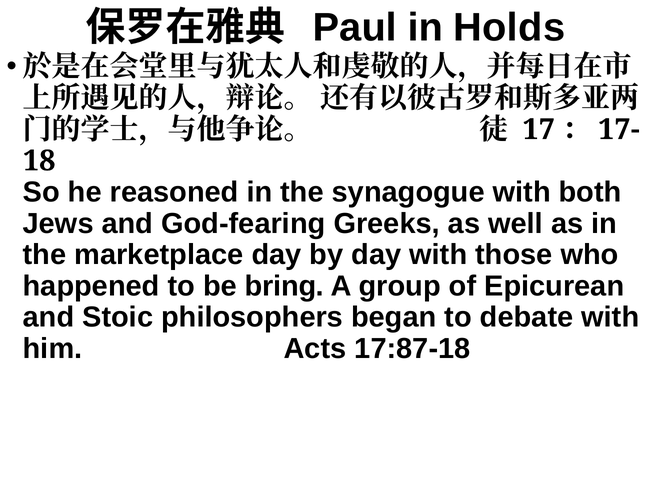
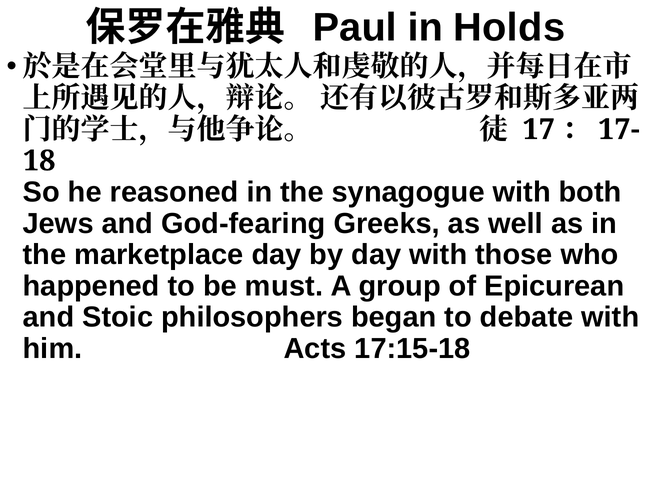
bring: bring -> must
17:87-18: 17:87-18 -> 17:15-18
